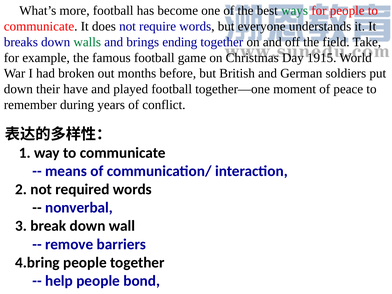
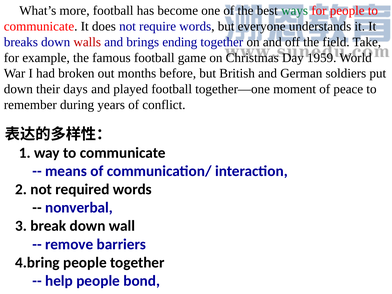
walls colour: green -> red
1915: 1915 -> 1959
have: have -> days
